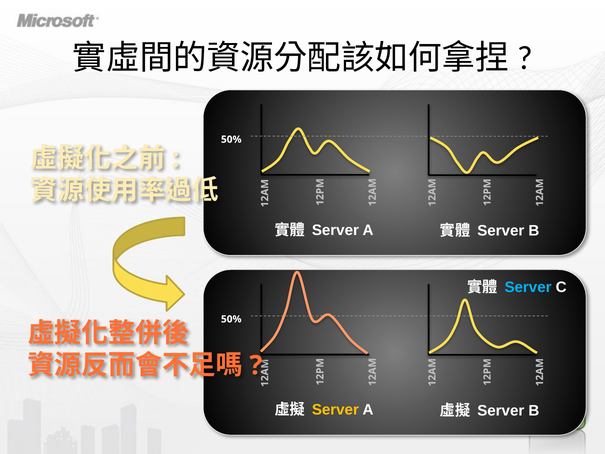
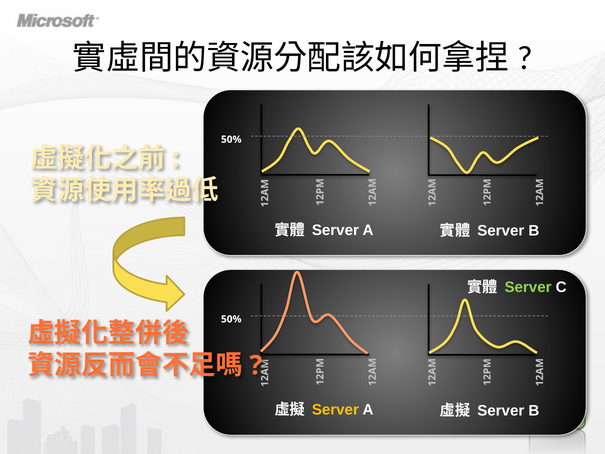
Server at (528, 287) colour: light blue -> light green
